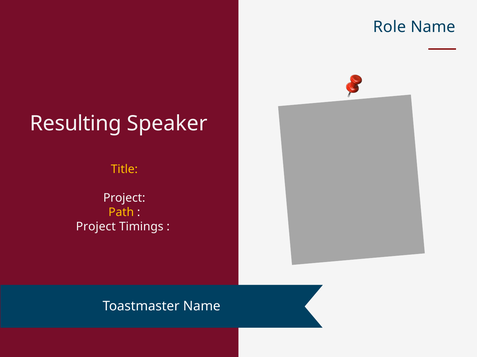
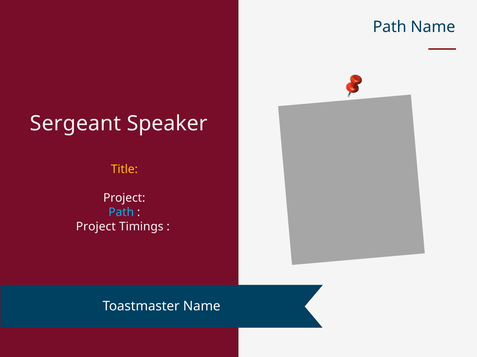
Role at (389, 27): Role -> Path
Resulting: Resulting -> Sergeant
Path at (121, 213) colour: yellow -> light blue
